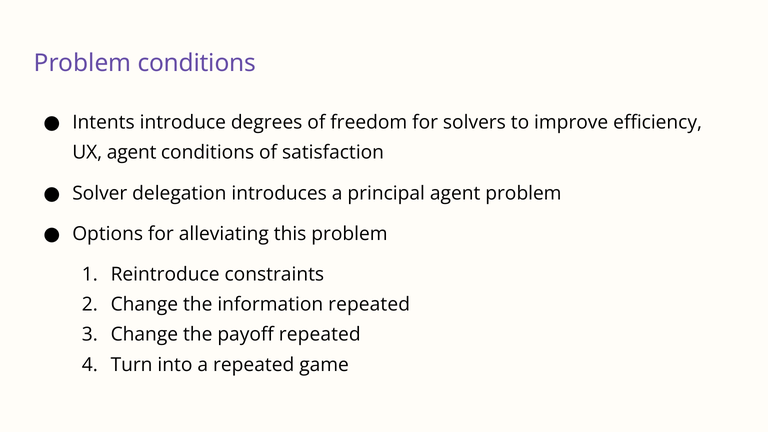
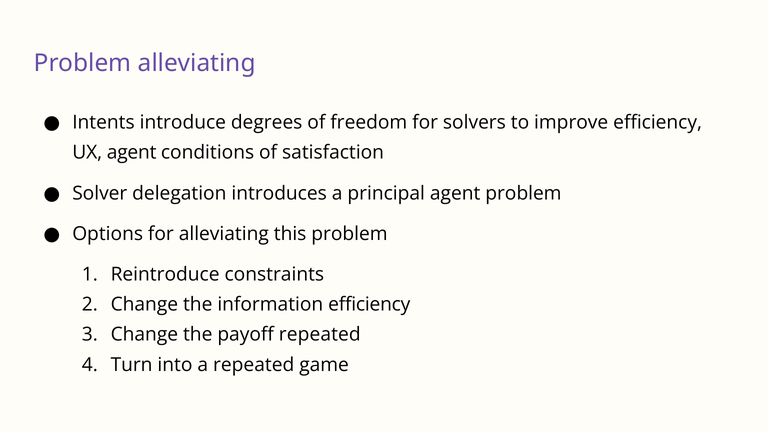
Problem conditions: conditions -> alleviating
information repeated: repeated -> efficiency
